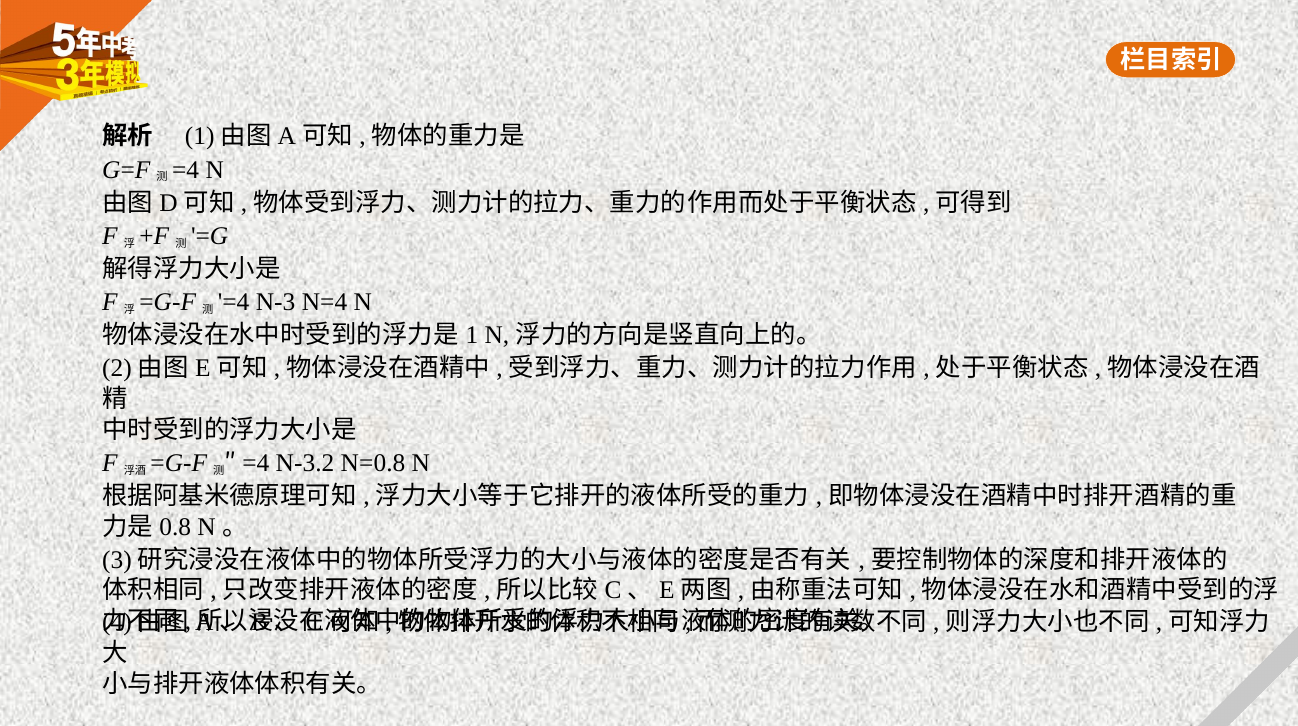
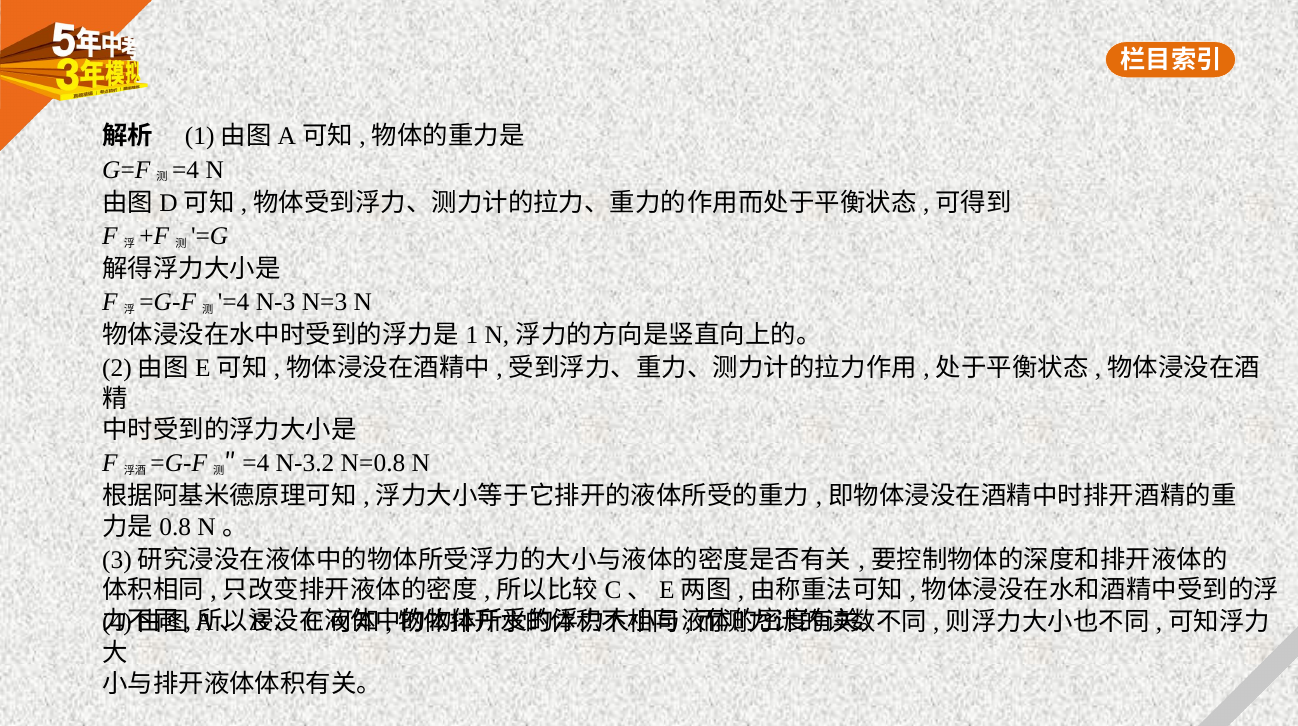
N=4: N=4 -> N=3
